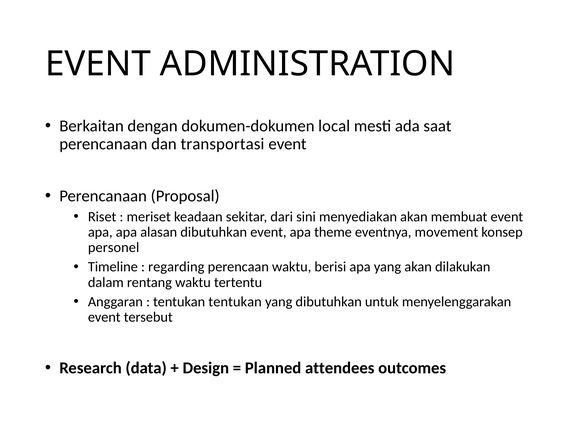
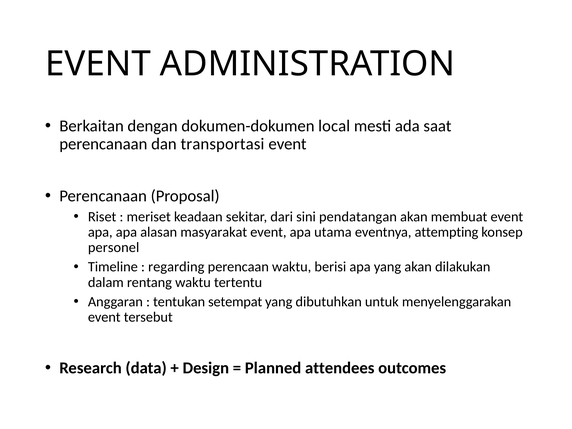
menyediakan: menyediakan -> pendatangan
alasan dibutuhkan: dibutuhkan -> masyarakat
theme: theme -> utama
movement: movement -> attempting
tentukan tentukan: tentukan -> setempat
